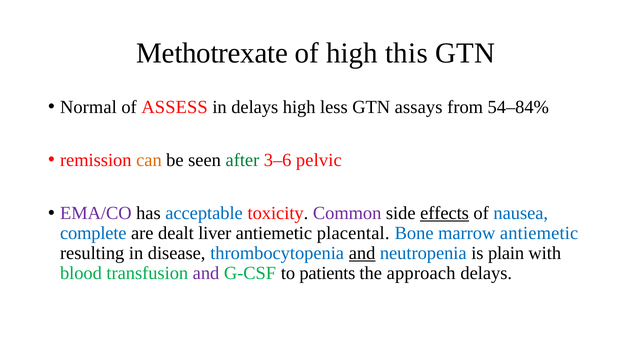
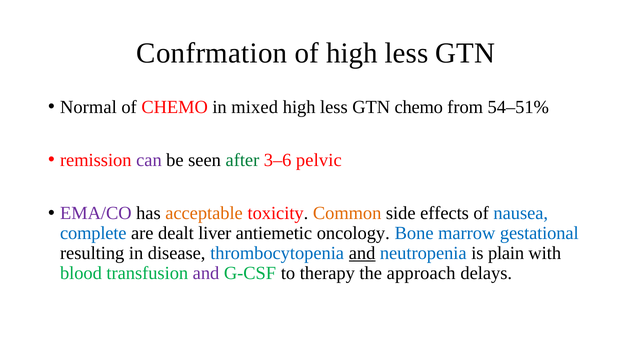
Methotrexate: Methotrexate -> Confrmation
of high this: this -> less
of ASSESS: ASSESS -> CHEMO
in delays: delays -> mixed
GTN assays: assays -> chemo
54–84%: 54–84% -> 54–51%
can colour: orange -> purple
acceptable colour: blue -> orange
Common colour: purple -> orange
effects underline: present -> none
placental: placental -> oncology
marrow antiemetic: antiemetic -> gestational
patients: patients -> therapy
